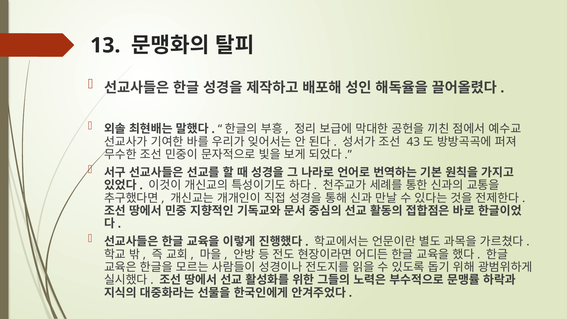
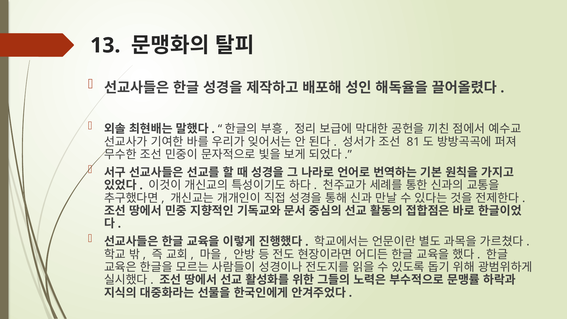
43: 43 -> 81
